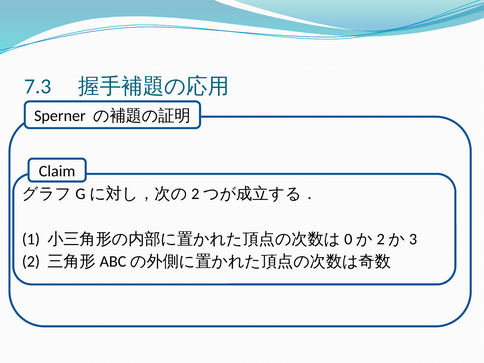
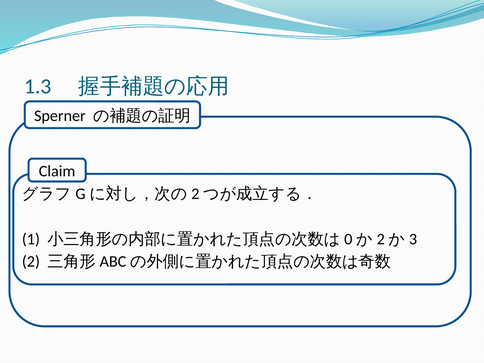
7.3: 7.3 -> 1.3
